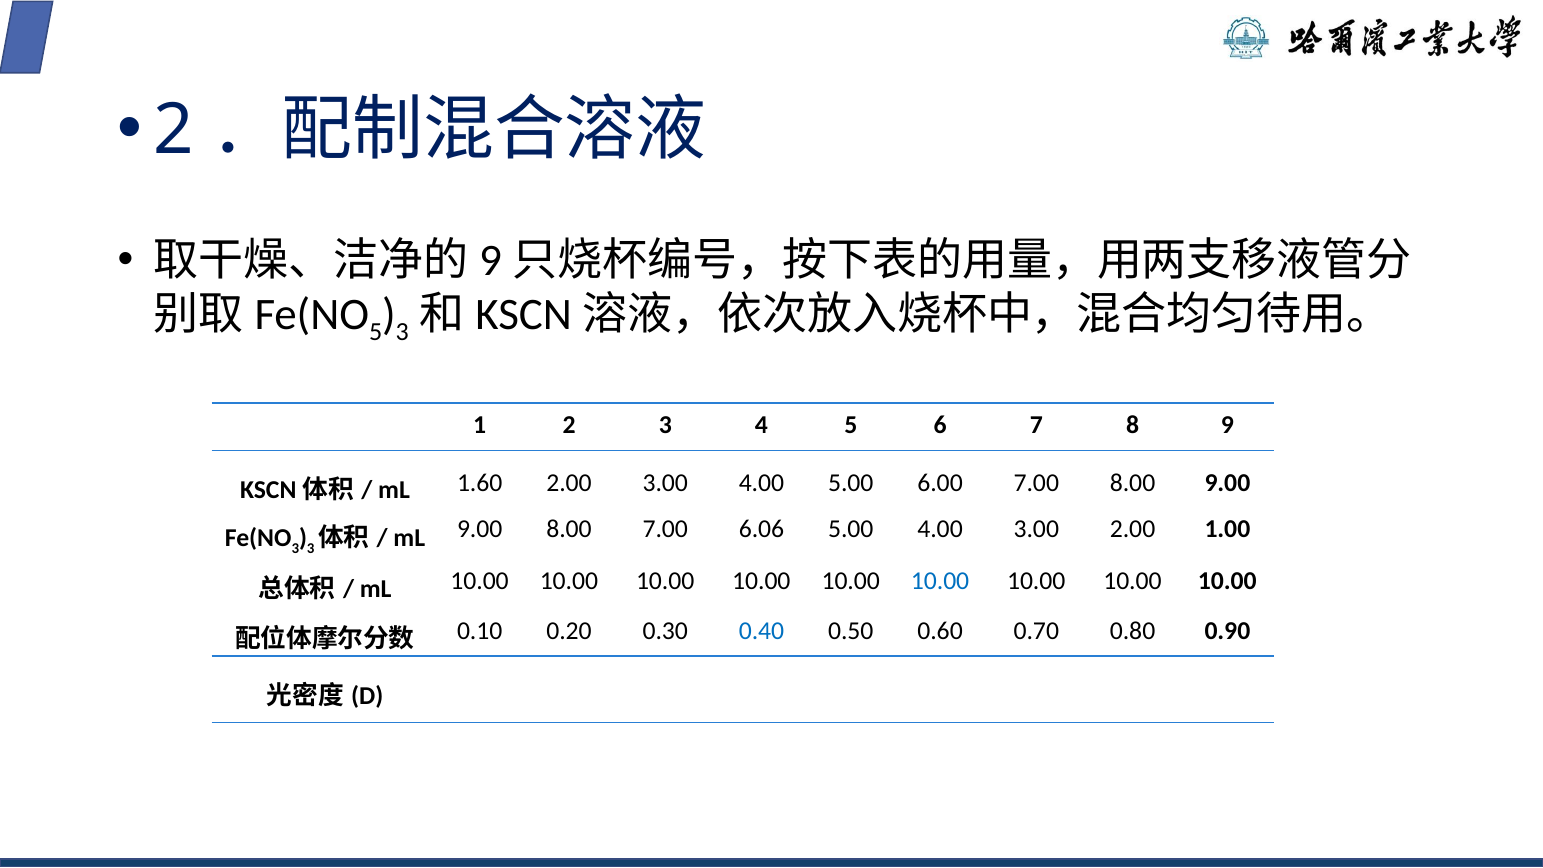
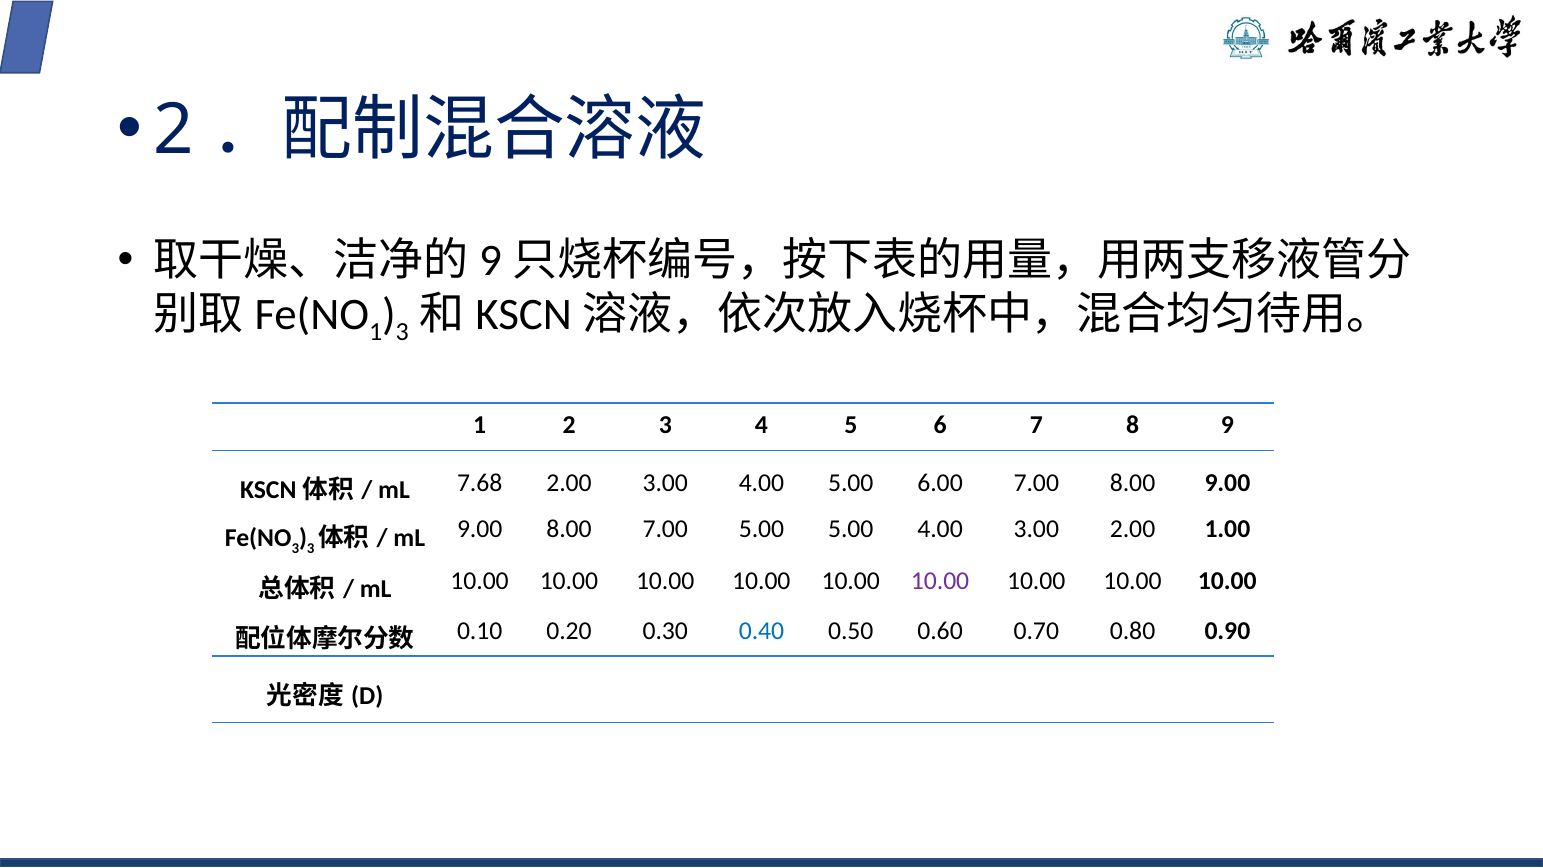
5 at (376, 332): 5 -> 1
1.60: 1.60 -> 7.68
7.00 6.06: 6.06 -> 5.00
10.00 at (940, 581) colour: blue -> purple
